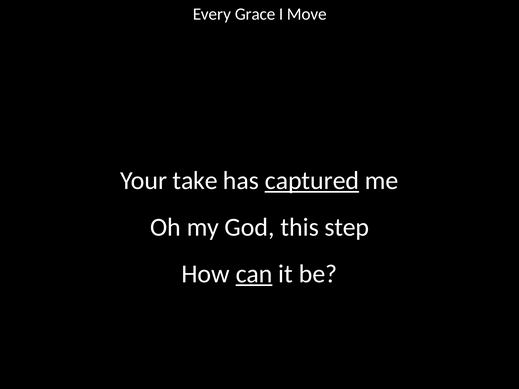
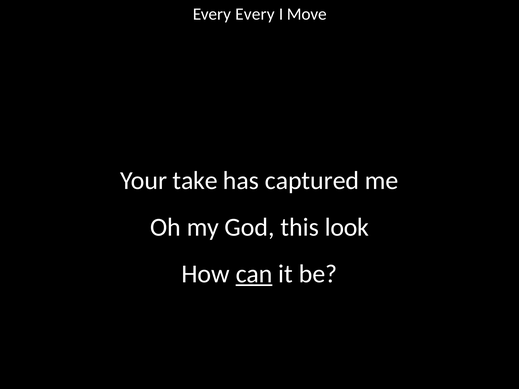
Every Grace: Grace -> Every
captured underline: present -> none
step: step -> look
